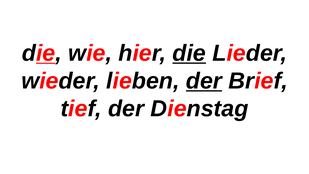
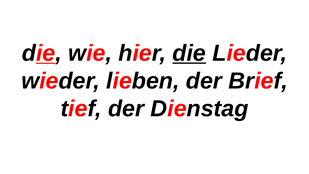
der at (204, 81) underline: present -> none
